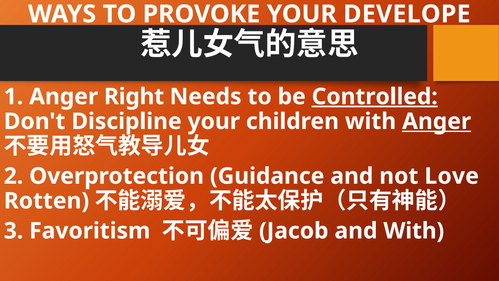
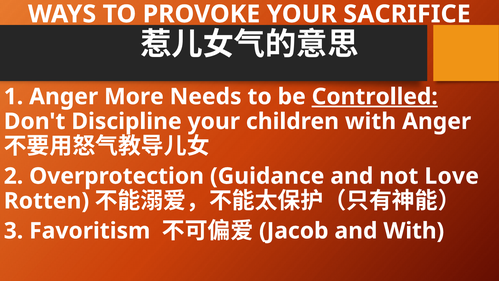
DEVELOPE: DEVELOPE -> SACRIFICE
Right: Right -> More
Anger at (437, 121) underline: present -> none
